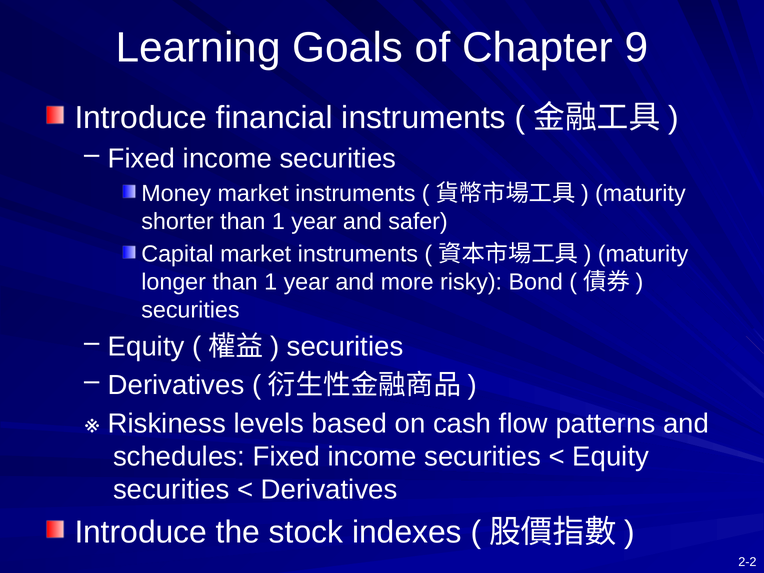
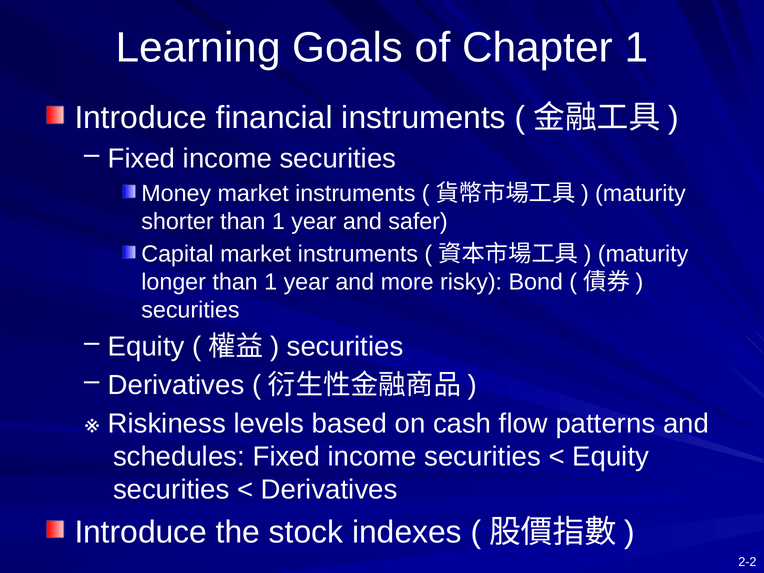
Chapter 9: 9 -> 1
